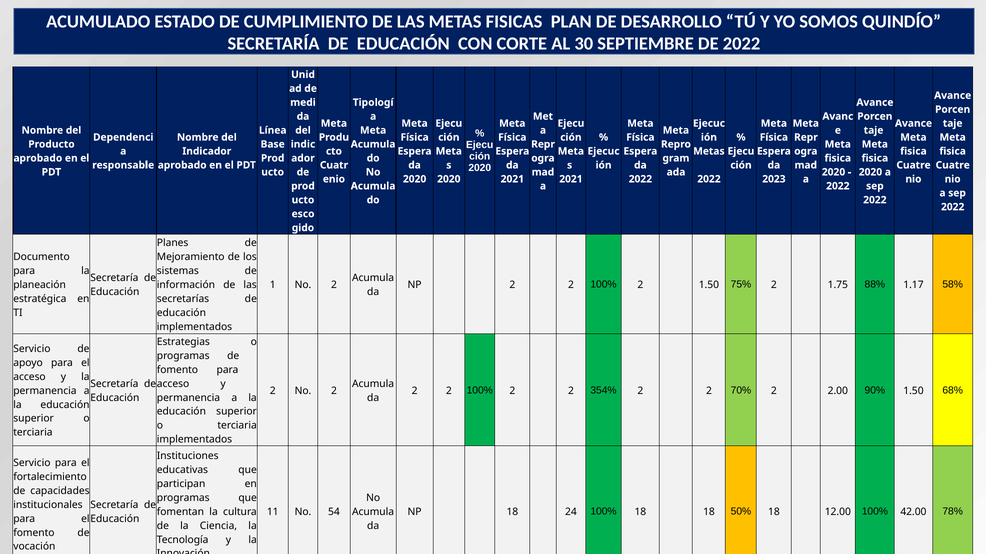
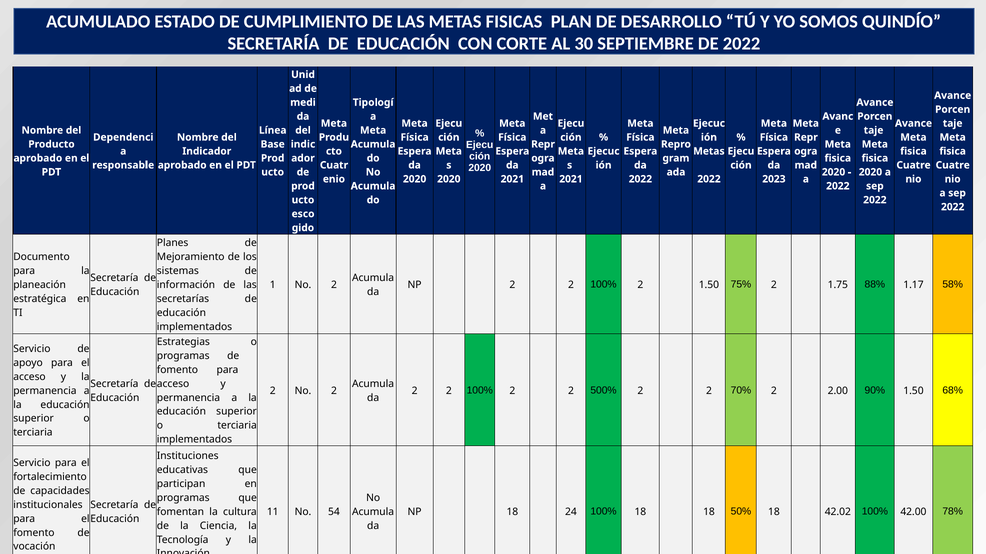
354%: 354% -> 500%
12.00: 12.00 -> 42.02
